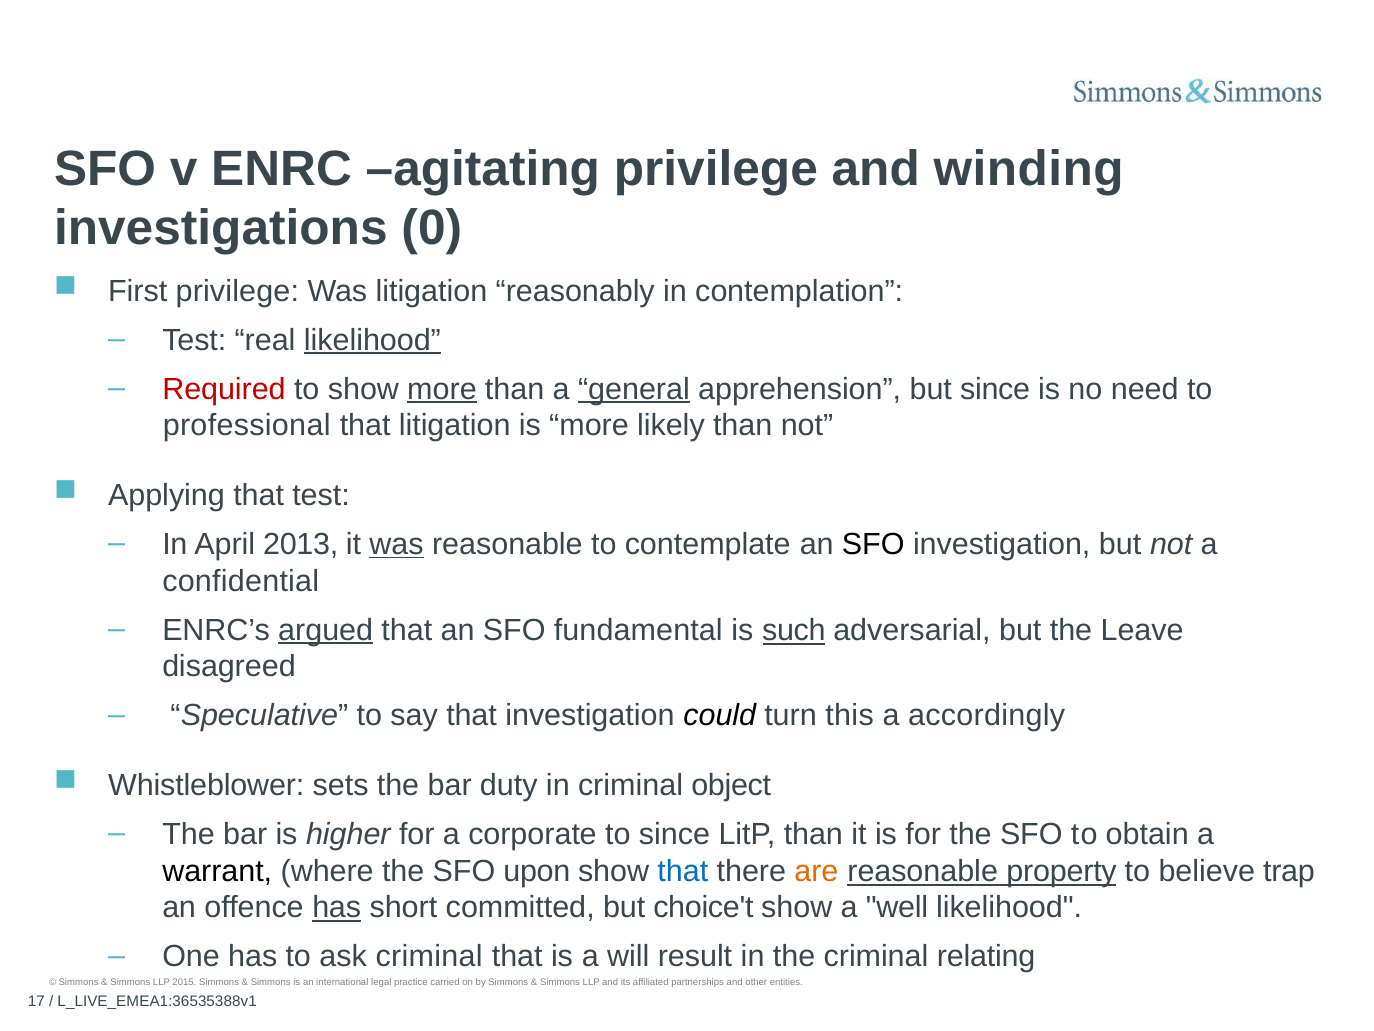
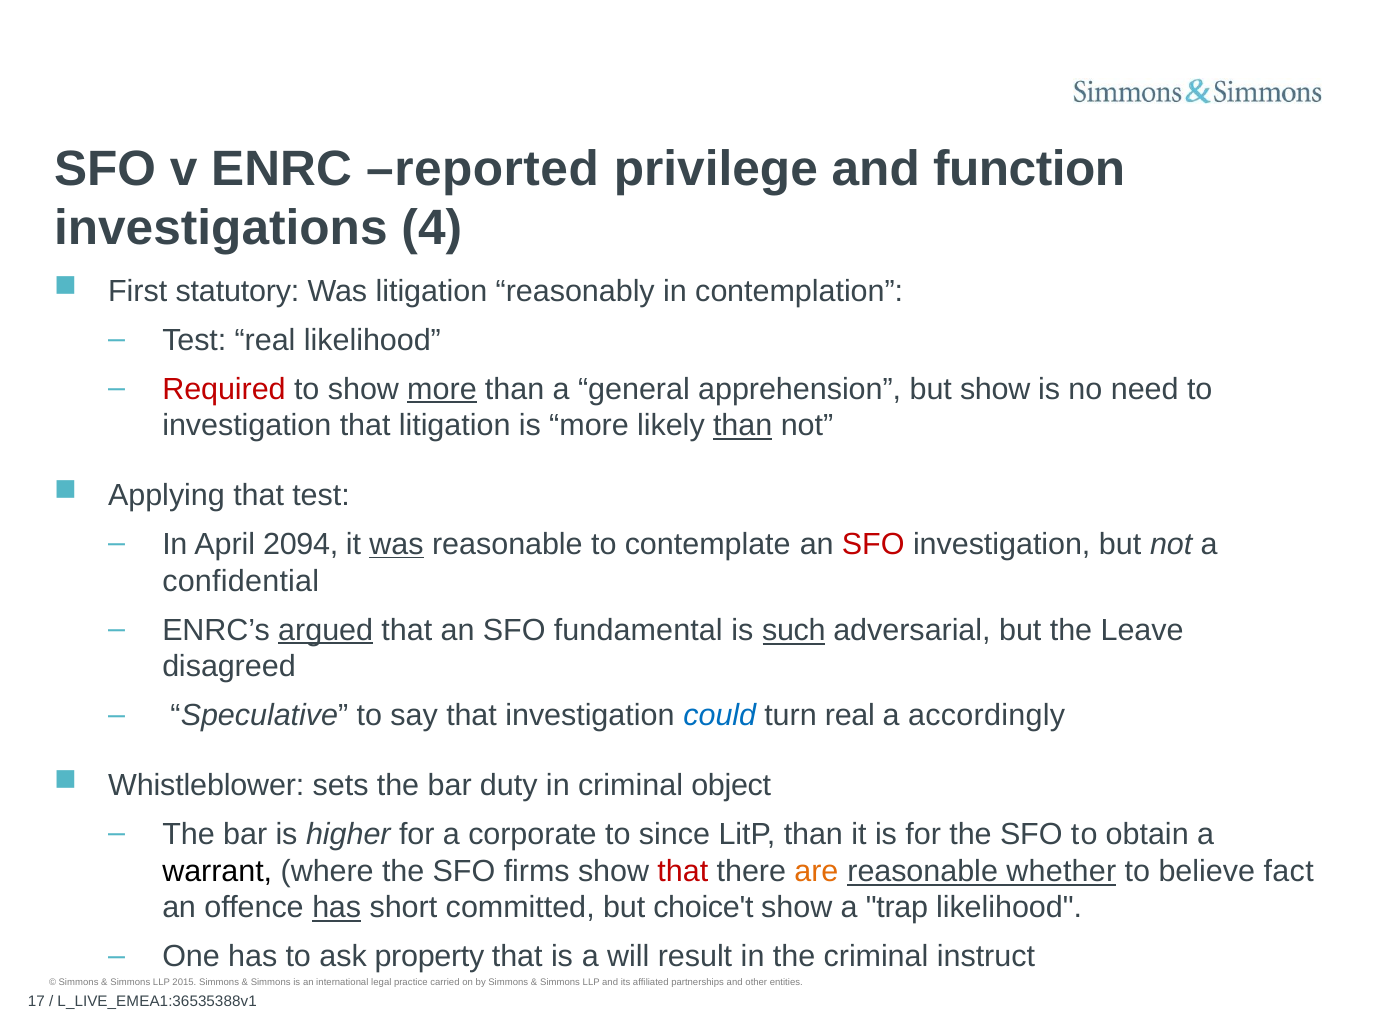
agitating: agitating -> reported
winding: winding -> function
0: 0 -> 4
First privilege: privilege -> statutory
likelihood at (372, 340) underline: present -> none
general underline: present -> none
but since: since -> show
professional at (247, 426): professional -> investigation
than at (743, 426) underline: none -> present
2013: 2013 -> 2094
SFO at (873, 544) colour: black -> red
could colour: black -> blue
turn this: this -> real
upon: upon -> firms
that at (683, 871) colour: blue -> red
property: property -> whether
trap: trap -> fact
well: well -> trap
ask criminal: criminal -> property
relating: relating -> instruct
